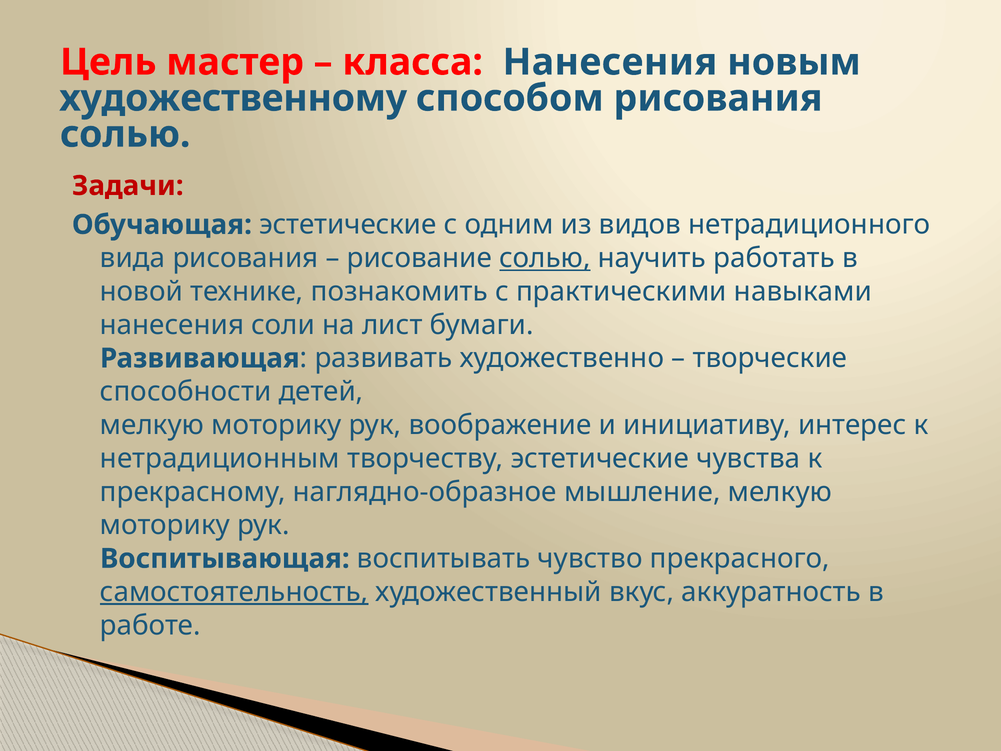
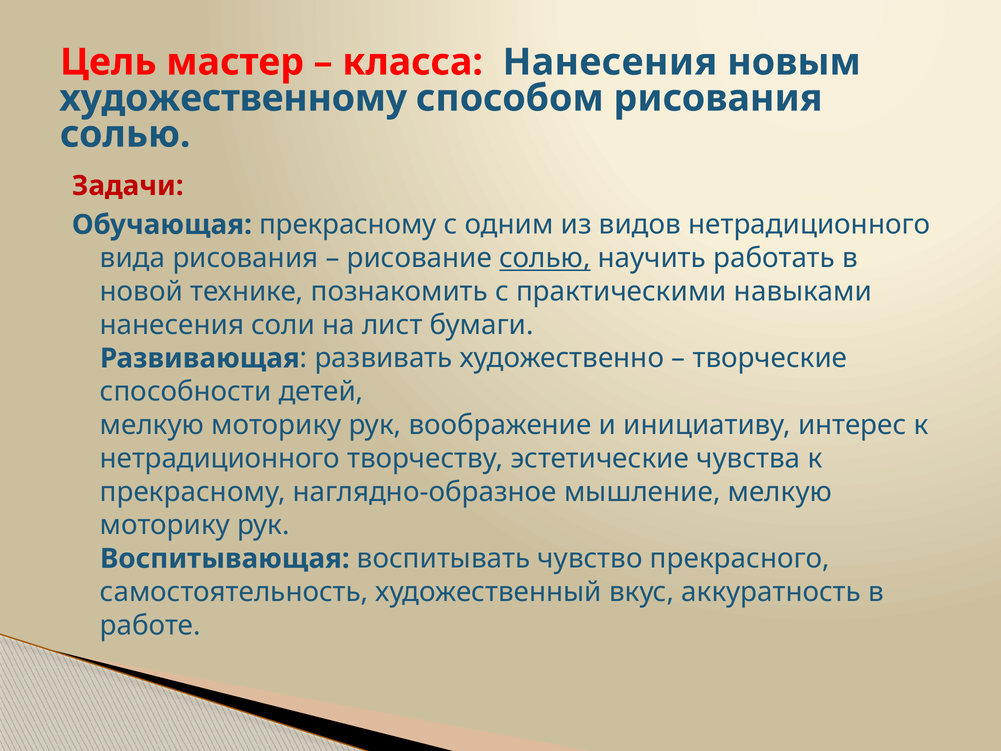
Обучающая эстетические: эстетические -> прекрасному
нетрадиционным at (220, 458): нетрадиционным -> нетрадиционного
самостоятельность underline: present -> none
